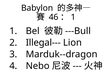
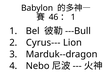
Illegal---: Illegal--- -> Cyrus---
